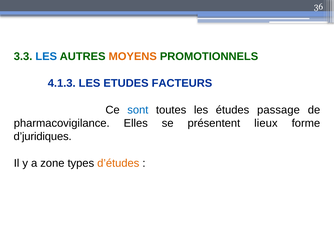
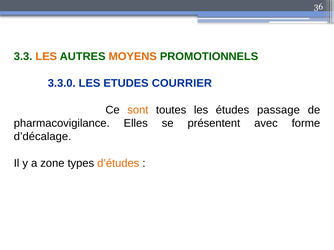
LES at (46, 57) colour: blue -> orange
4.1.3: 4.1.3 -> 3.3.0
FACTEURS: FACTEURS -> COURRIER
sont colour: blue -> orange
lieux: lieux -> avec
d’juridiques: d’juridiques -> d’décalage
